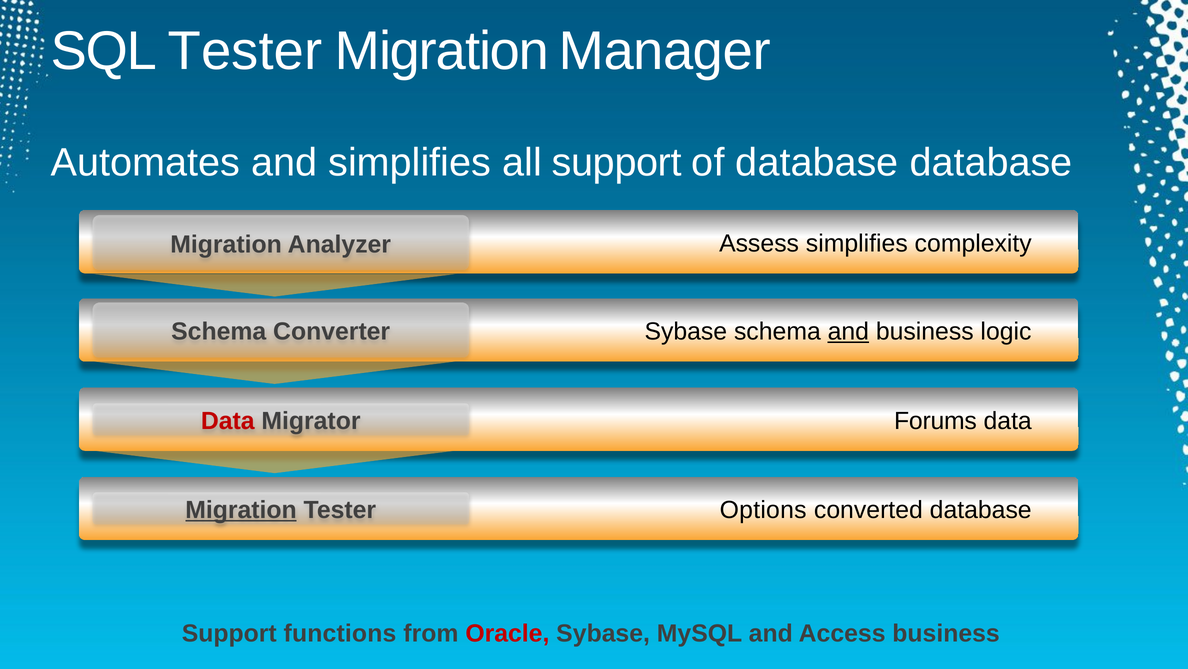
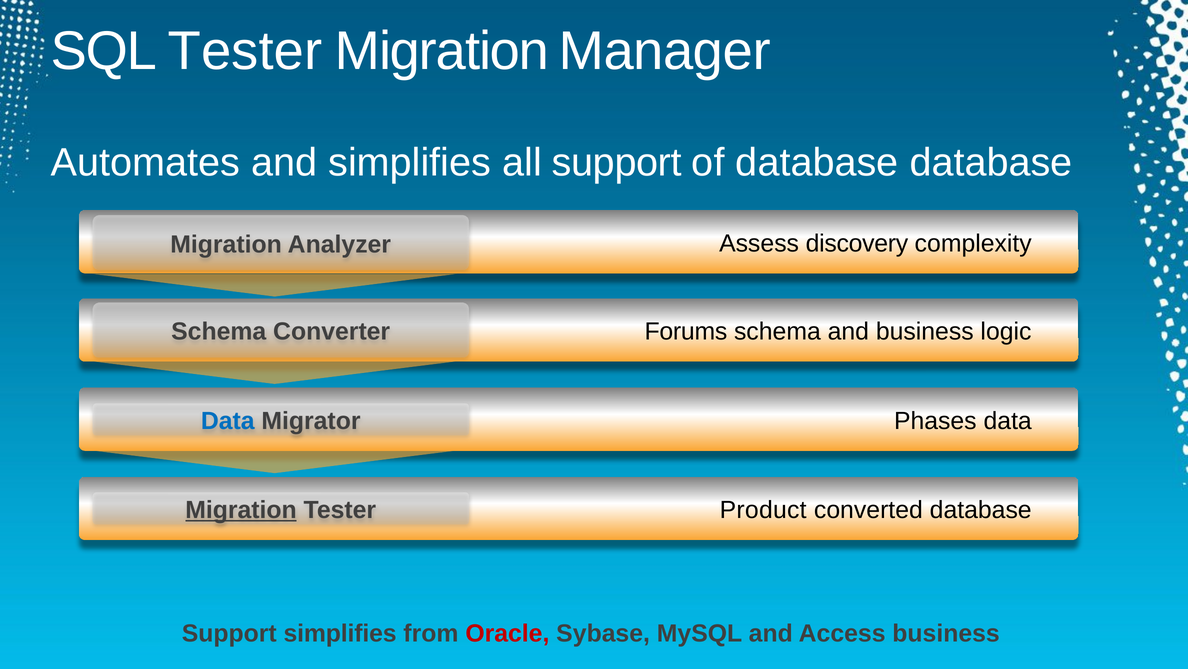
Assess simplifies: simplifies -> discovery
Sybase at (686, 331): Sybase -> Forums
and at (848, 331) underline: present -> none
Data at (228, 421) colour: red -> blue
Forums: Forums -> Phases
Options: Options -> Product
Support functions: functions -> simplifies
